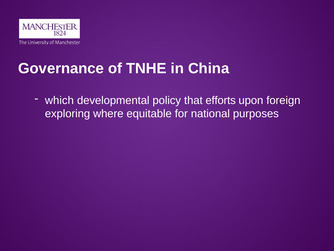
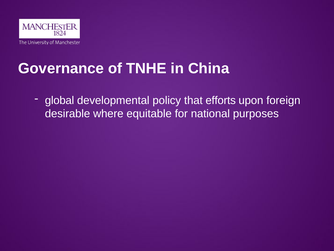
which: which -> global
exploring: exploring -> desirable
